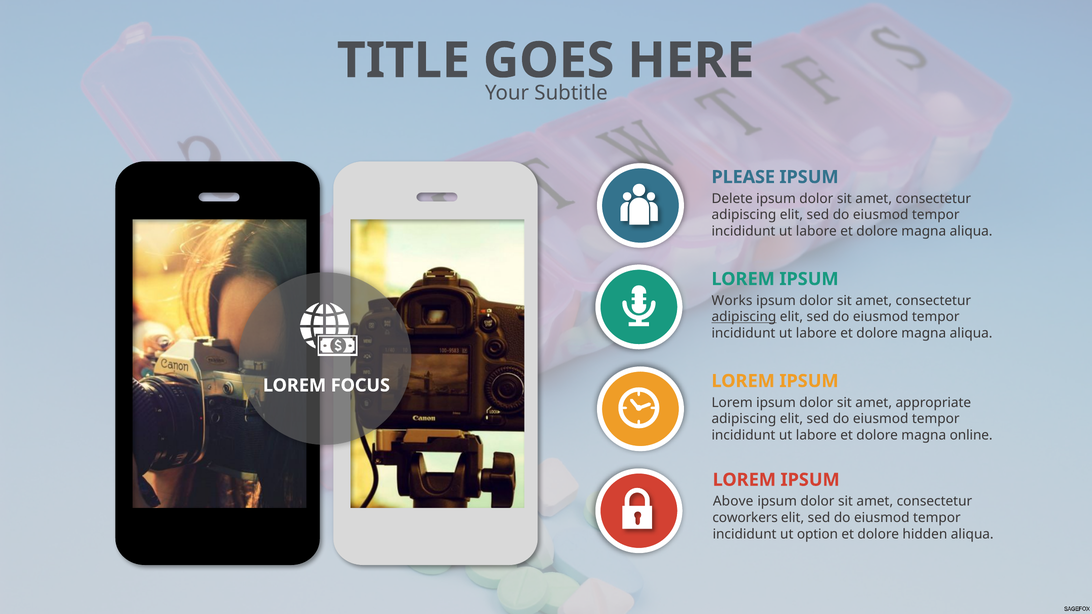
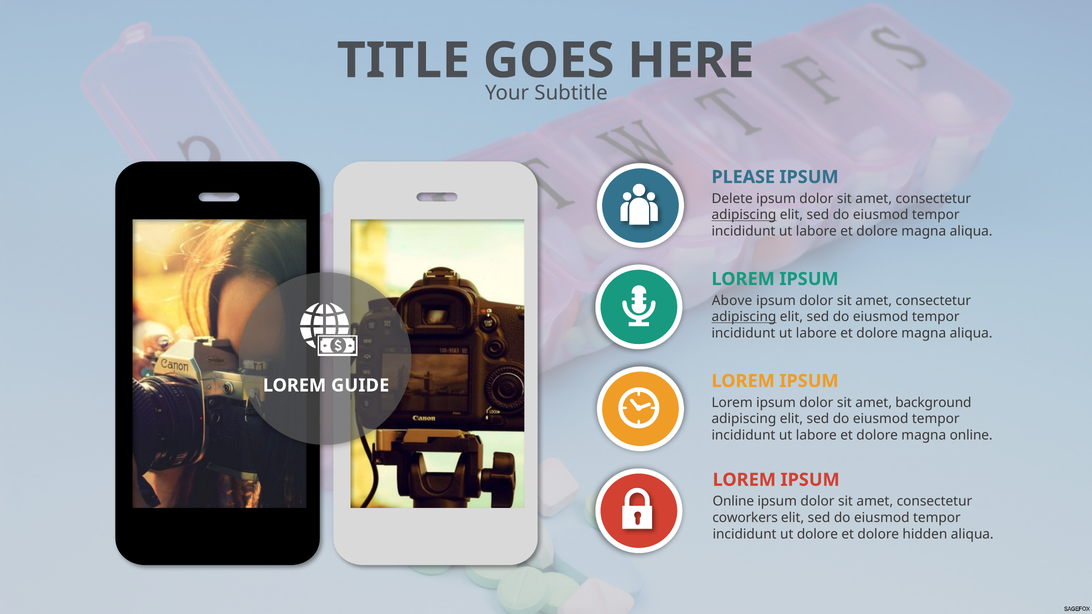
adipiscing at (744, 215) underline: none -> present
Works: Works -> Above
FOCUS: FOCUS -> GUIDE
appropriate: appropriate -> background
Above at (733, 502): Above -> Online
ut option: option -> dolore
